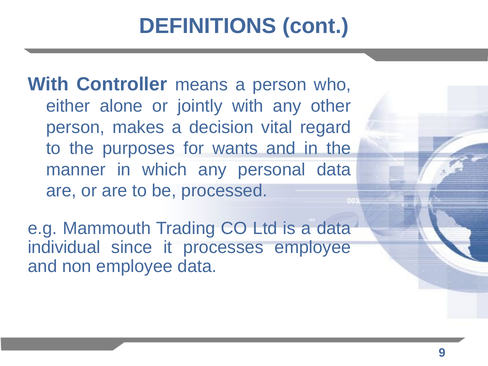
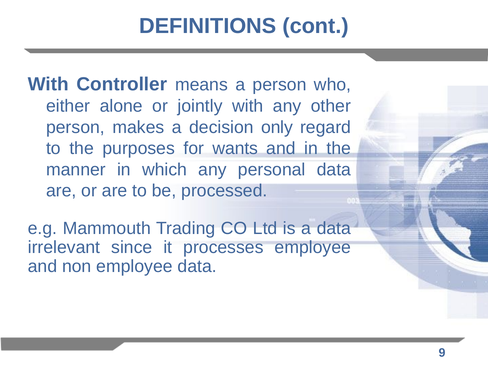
vital: vital -> only
individual: individual -> irrelevant
